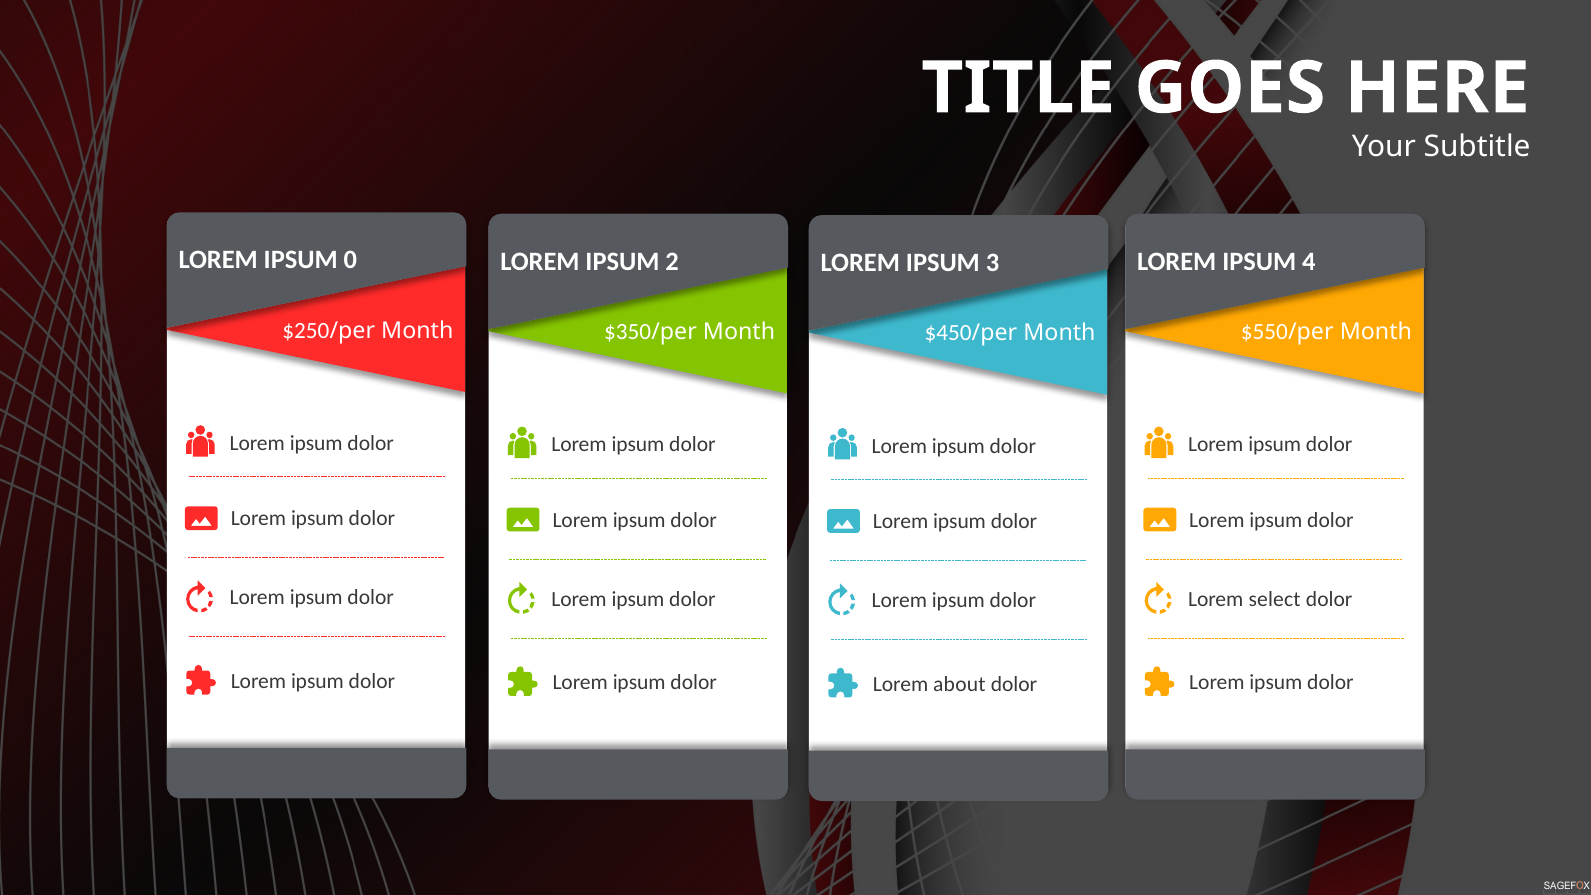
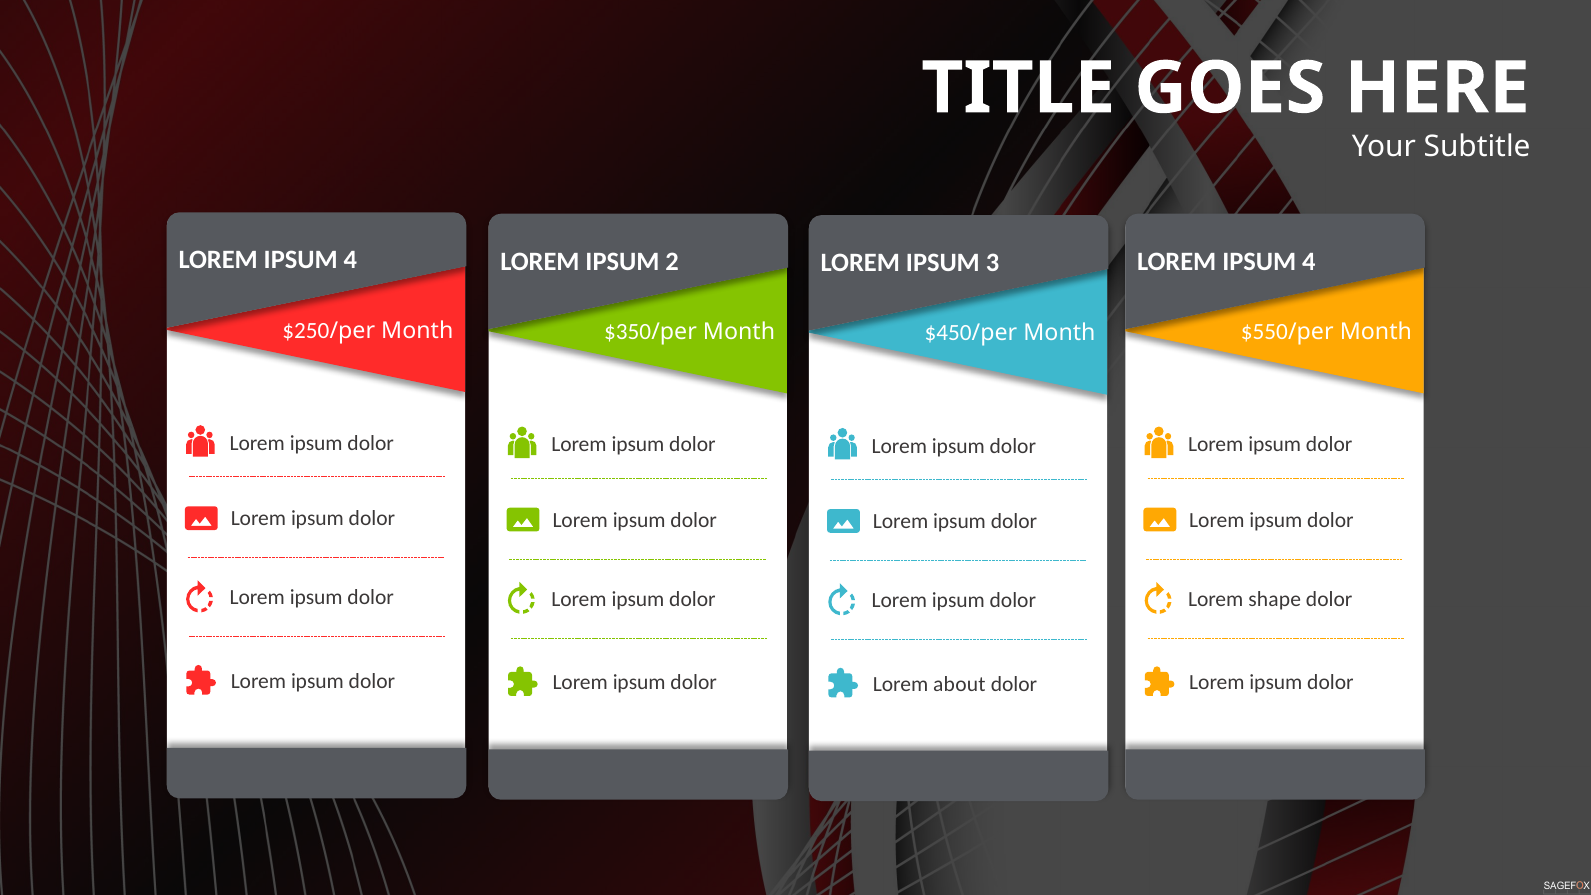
0 at (350, 260): 0 -> 4
select: select -> shape
